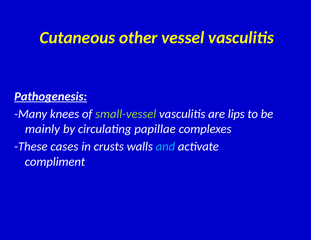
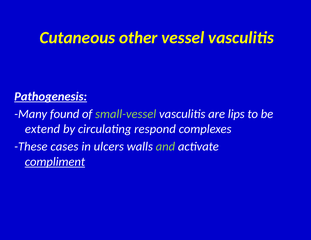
knees: knees -> found
mainly: mainly -> extend
papillae: papillae -> respond
crusts: crusts -> ulcers
and colour: light blue -> light green
compliment underline: none -> present
